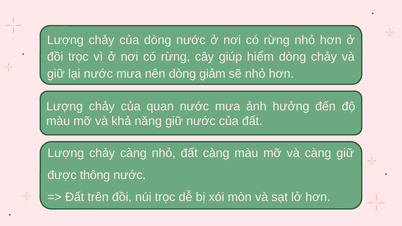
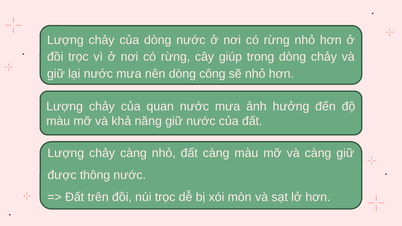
hiểm: hiểm -> trong
giảm: giảm -> công
